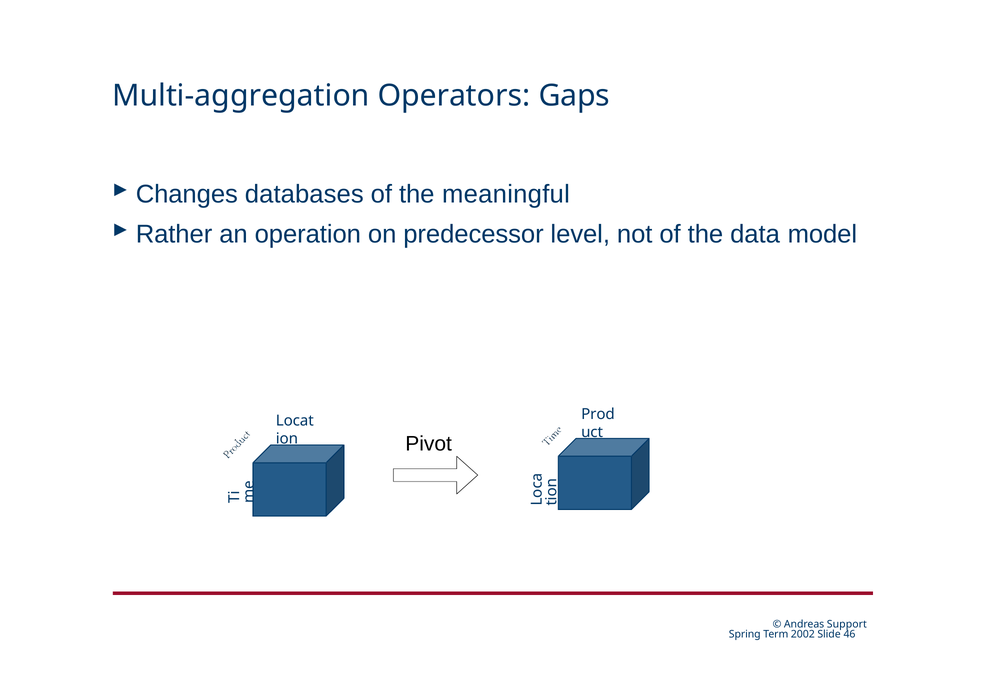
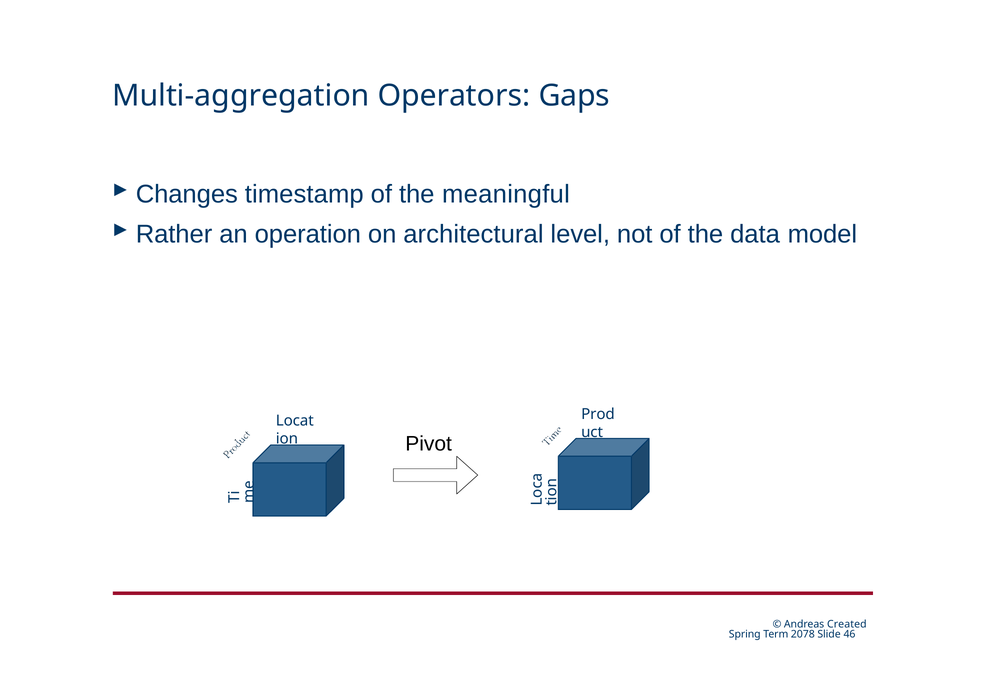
databases: databases -> timestamp
predecessor: predecessor -> architectural
Support: Support -> Created
2002: 2002 -> 2078
